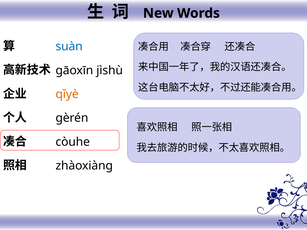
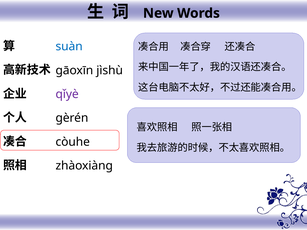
qǐyè colour: orange -> purple
